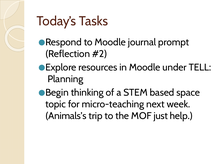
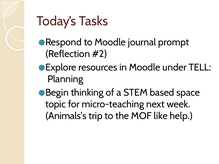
just: just -> like
